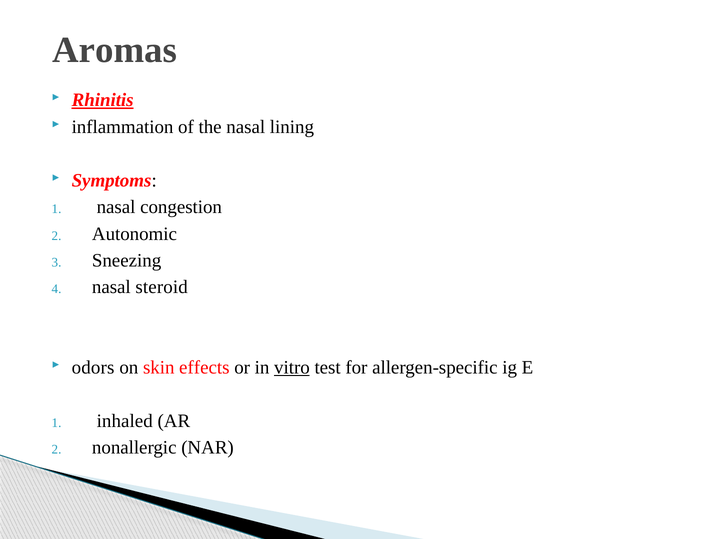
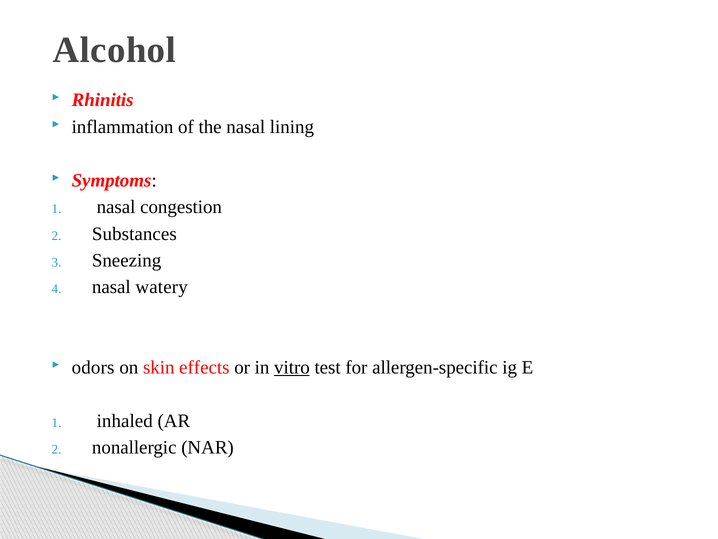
Aromas: Aromas -> Alcohol
Rhinitis underline: present -> none
Autonomic: Autonomic -> Substances
steroid: steroid -> watery
